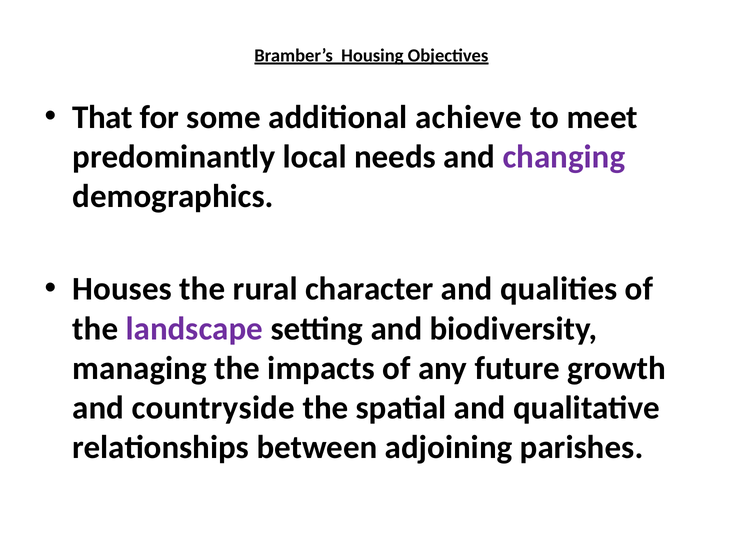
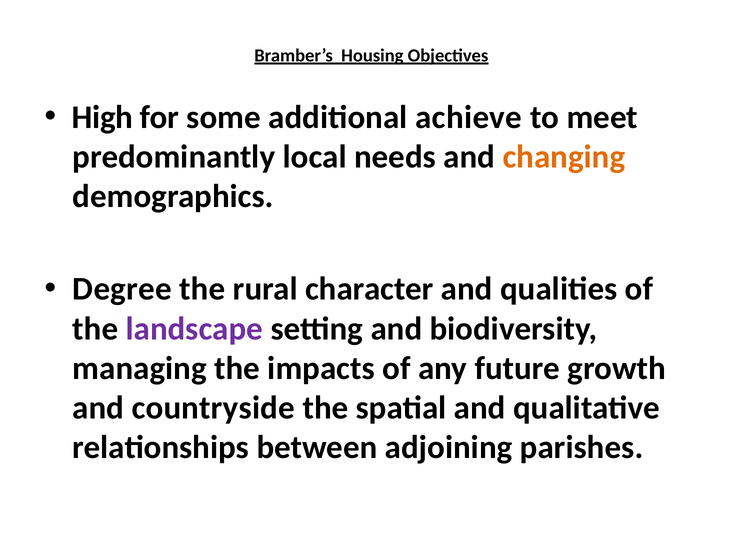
That: That -> High
changing colour: purple -> orange
Houses: Houses -> Degree
